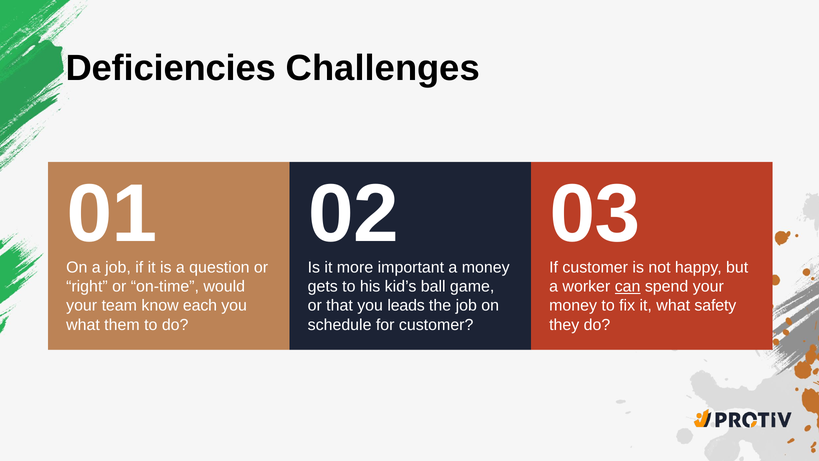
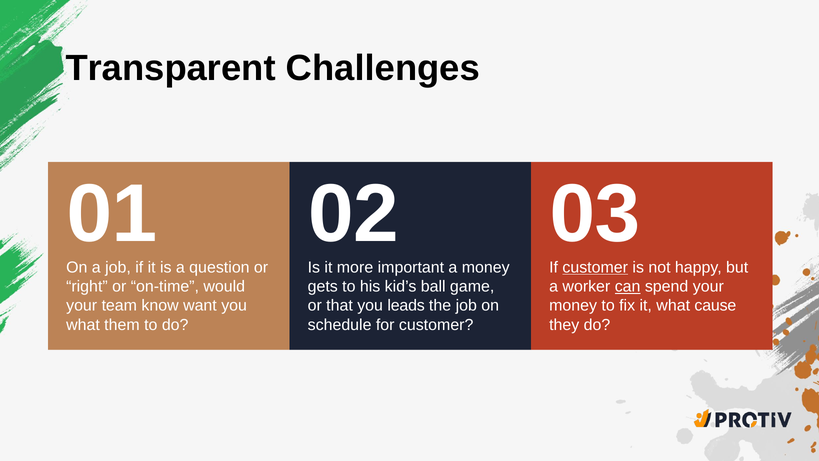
Deficiencies: Deficiencies -> Transparent
customer at (595, 267) underline: none -> present
each: each -> want
safety: safety -> cause
